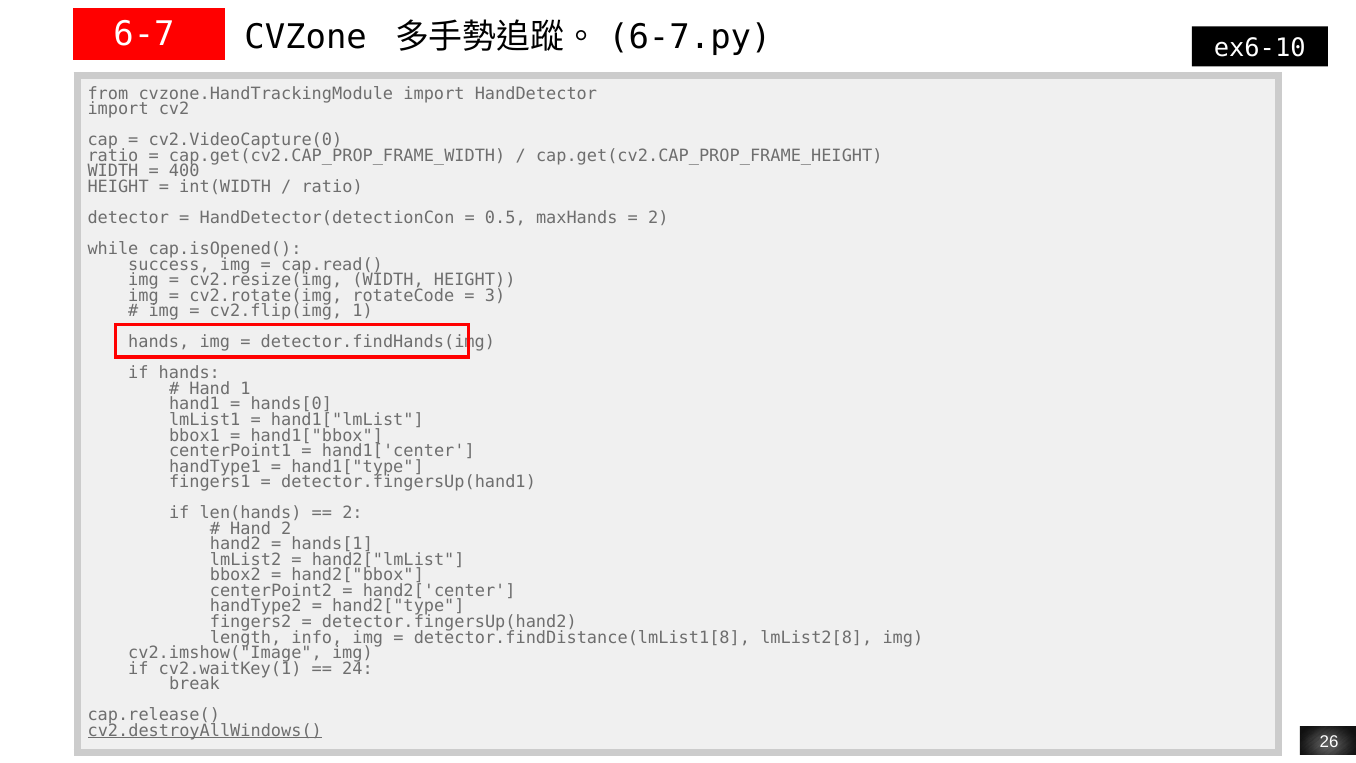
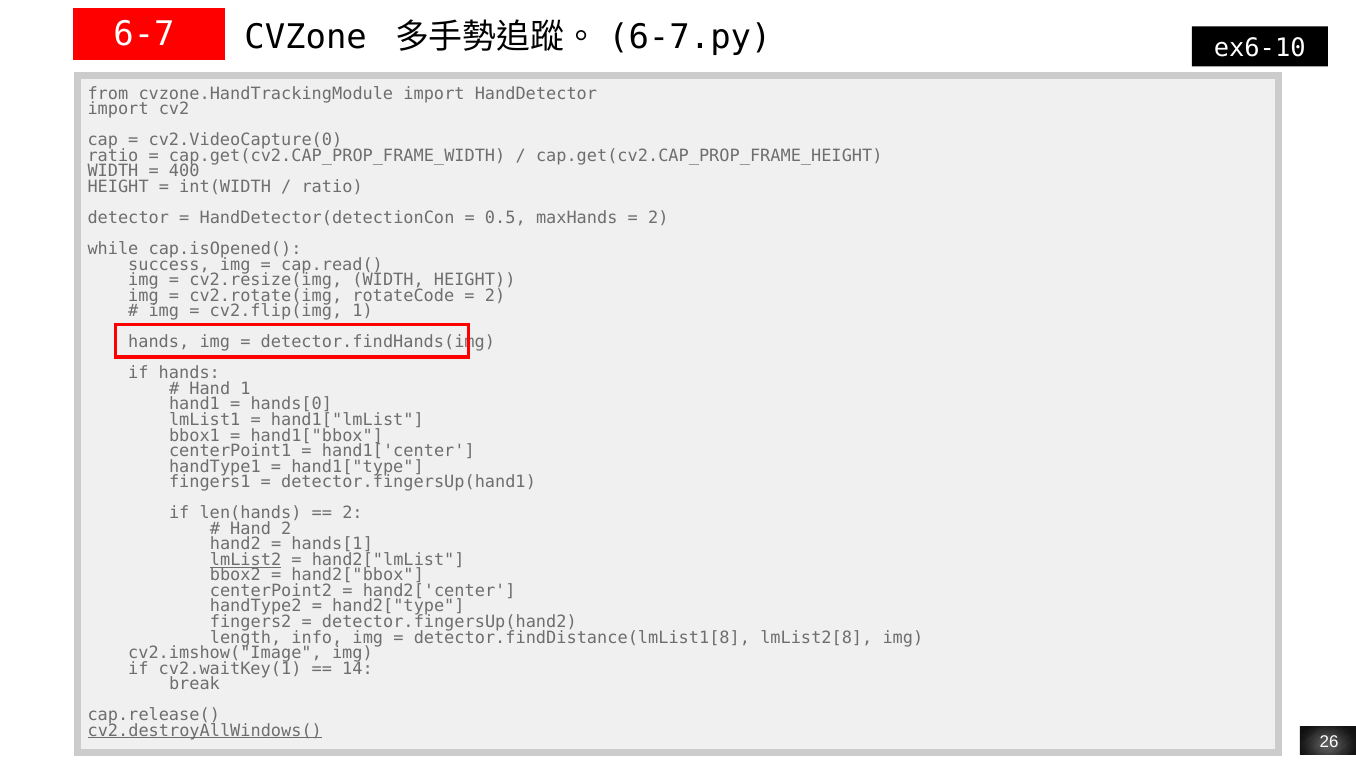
3 at (495, 295): 3 -> 2
lmList2 underline: none -> present
24: 24 -> 14
